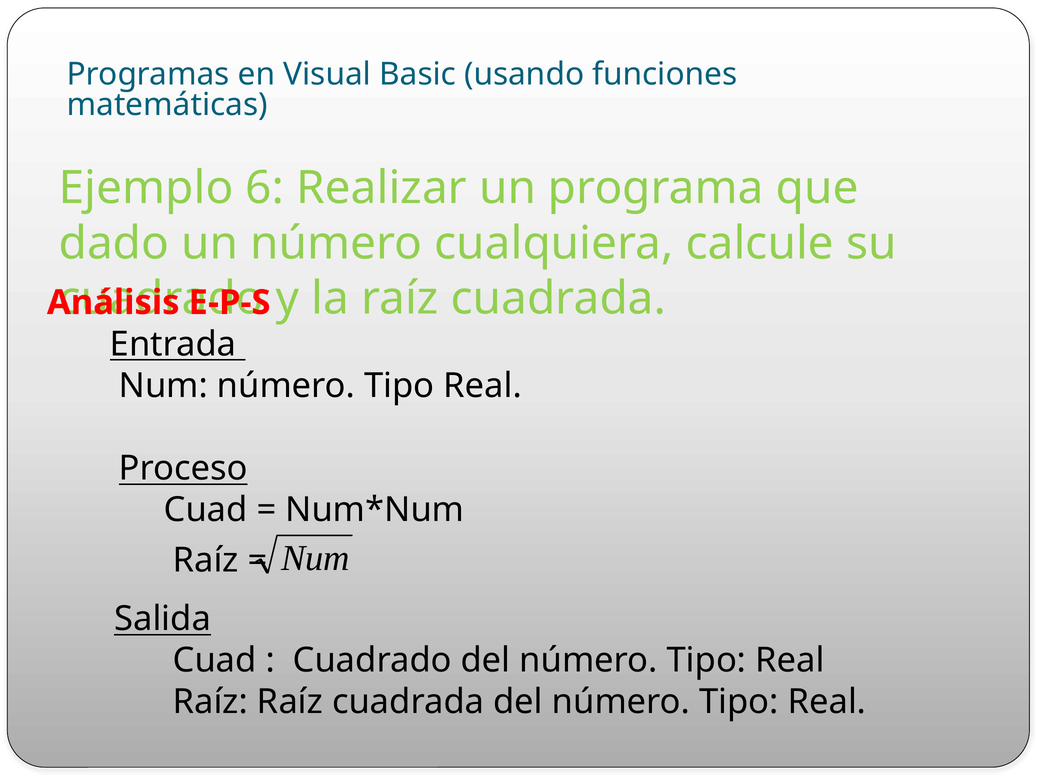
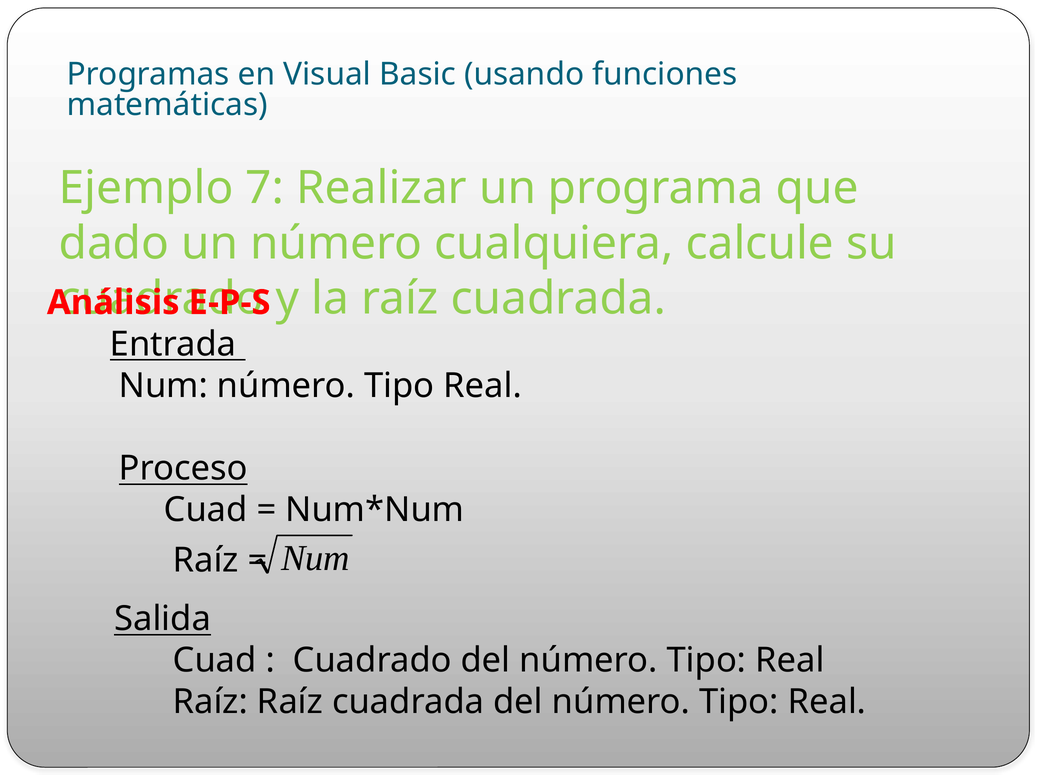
6: 6 -> 7
